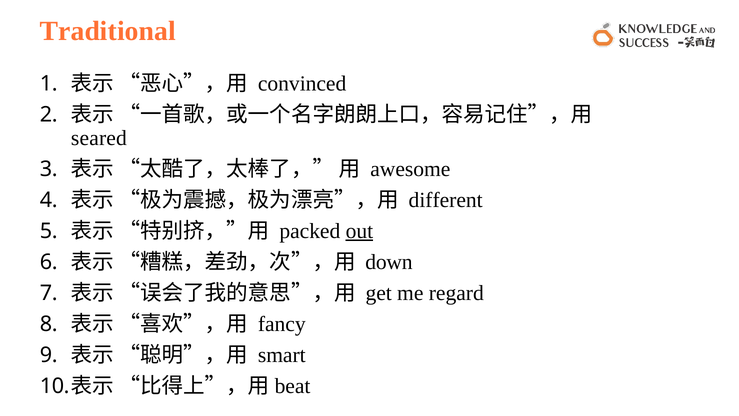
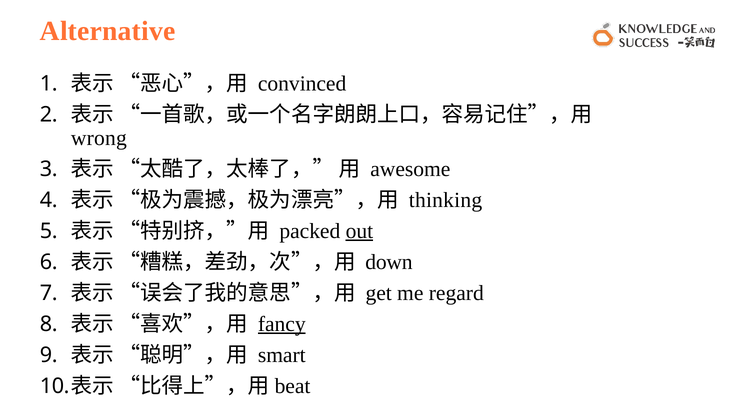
Traditional: Traditional -> Alternative
seared: seared -> wrong
different: different -> thinking
fancy underline: none -> present
